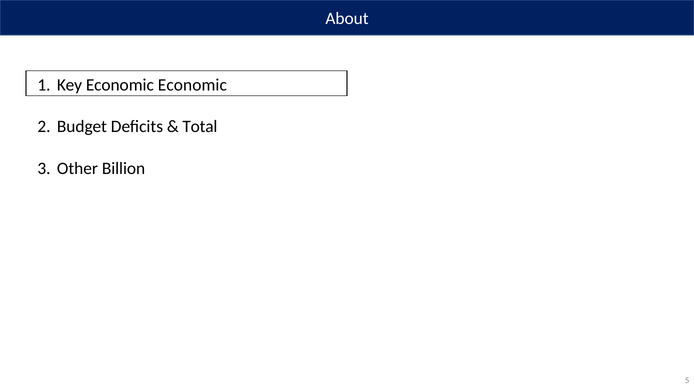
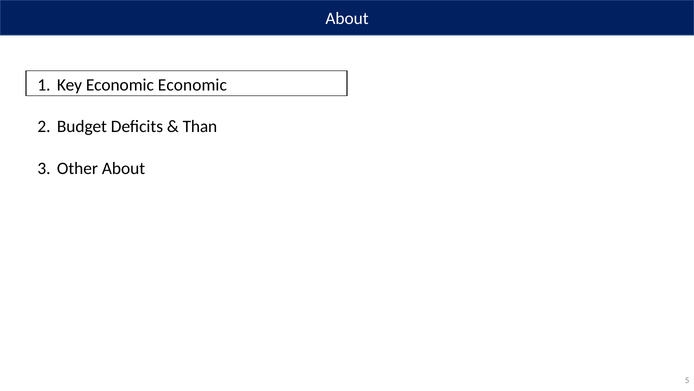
Total: Total -> Than
Other Billion: Billion -> About
